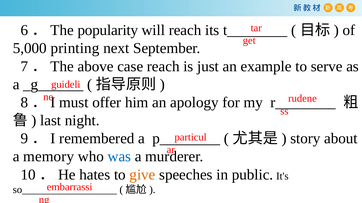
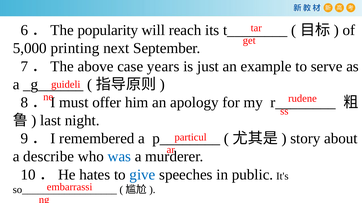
case reach: reach -> years
memory: memory -> describe
give colour: orange -> blue
